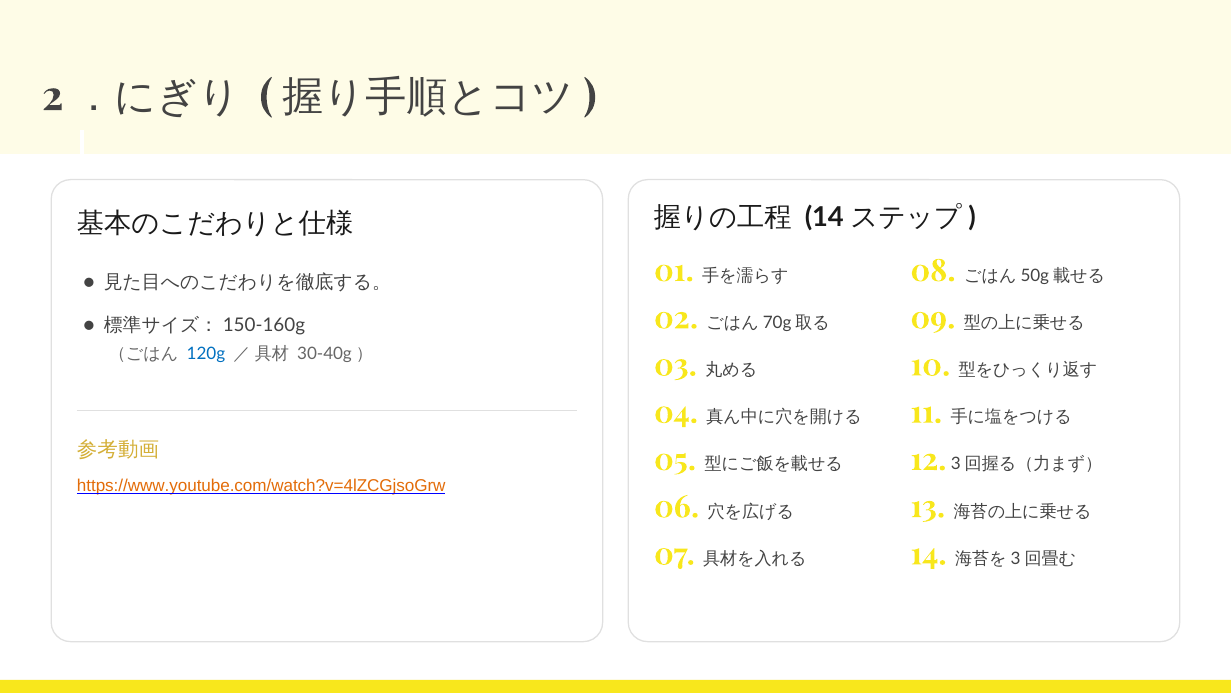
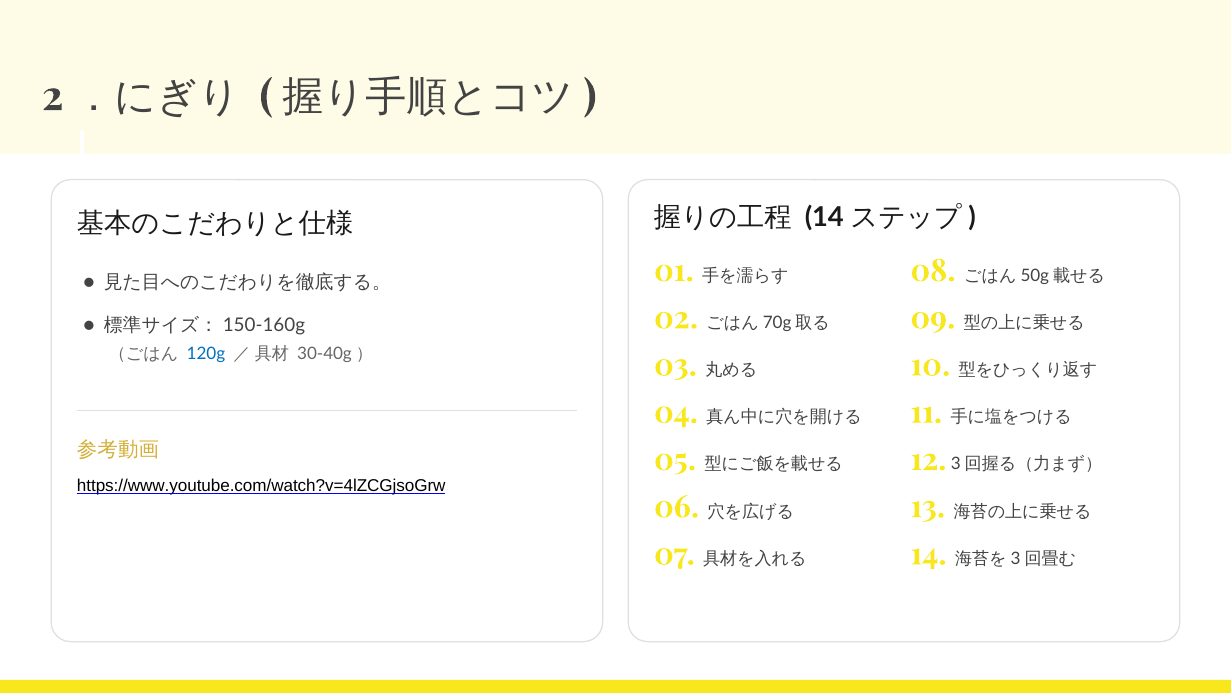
https://www.youtube.com/watch?v=4lZCGjsoGrw colour: orange -> black
